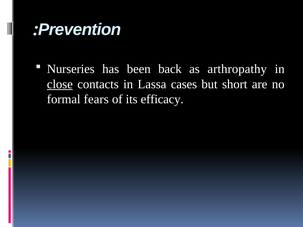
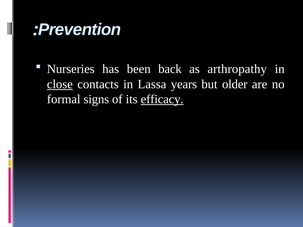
cases: cases -> years
short: short -> older
fears: fears -> signs
efficacy underline: none -> present
